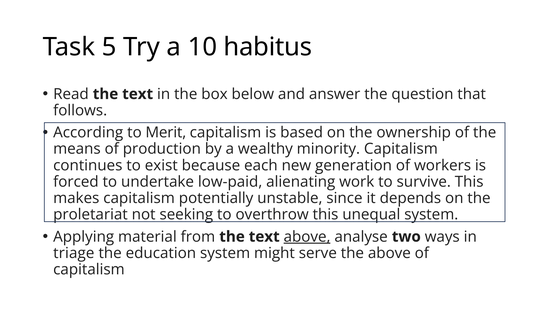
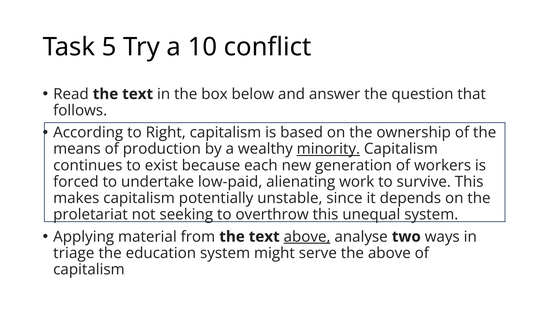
habitus: habitus -> conflict
Merit: Merit -> Right
minority underline: none -> present
